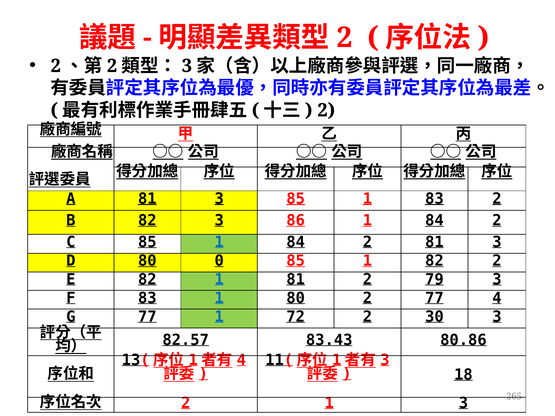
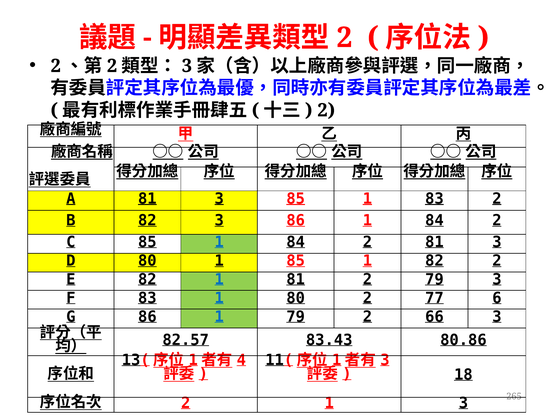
80 0: 0 -> 1
77 4: 4 -> 6
G 77: 77 -> 86
1 72: 72 -> 79
30: 30 -> 66
